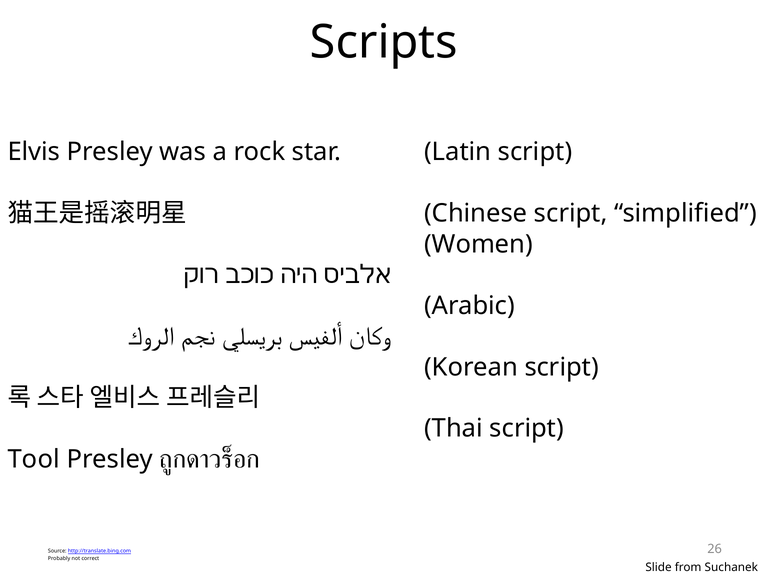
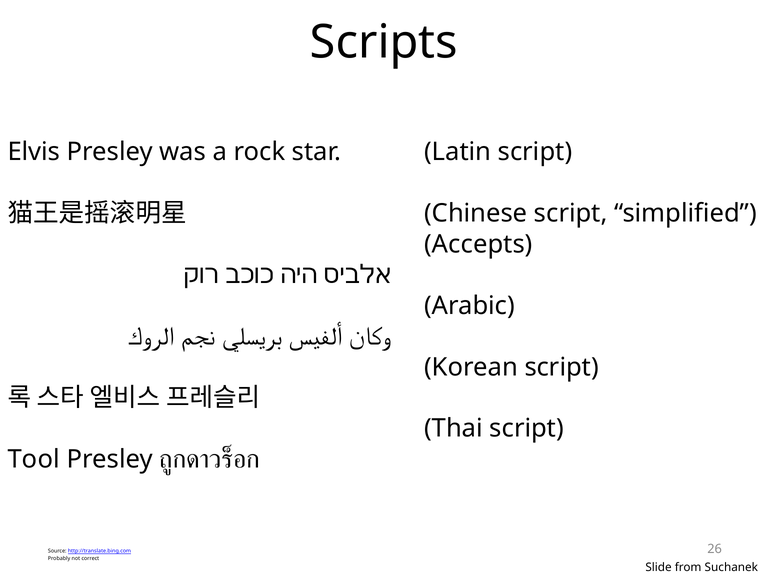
Women: Women -> Accepts
